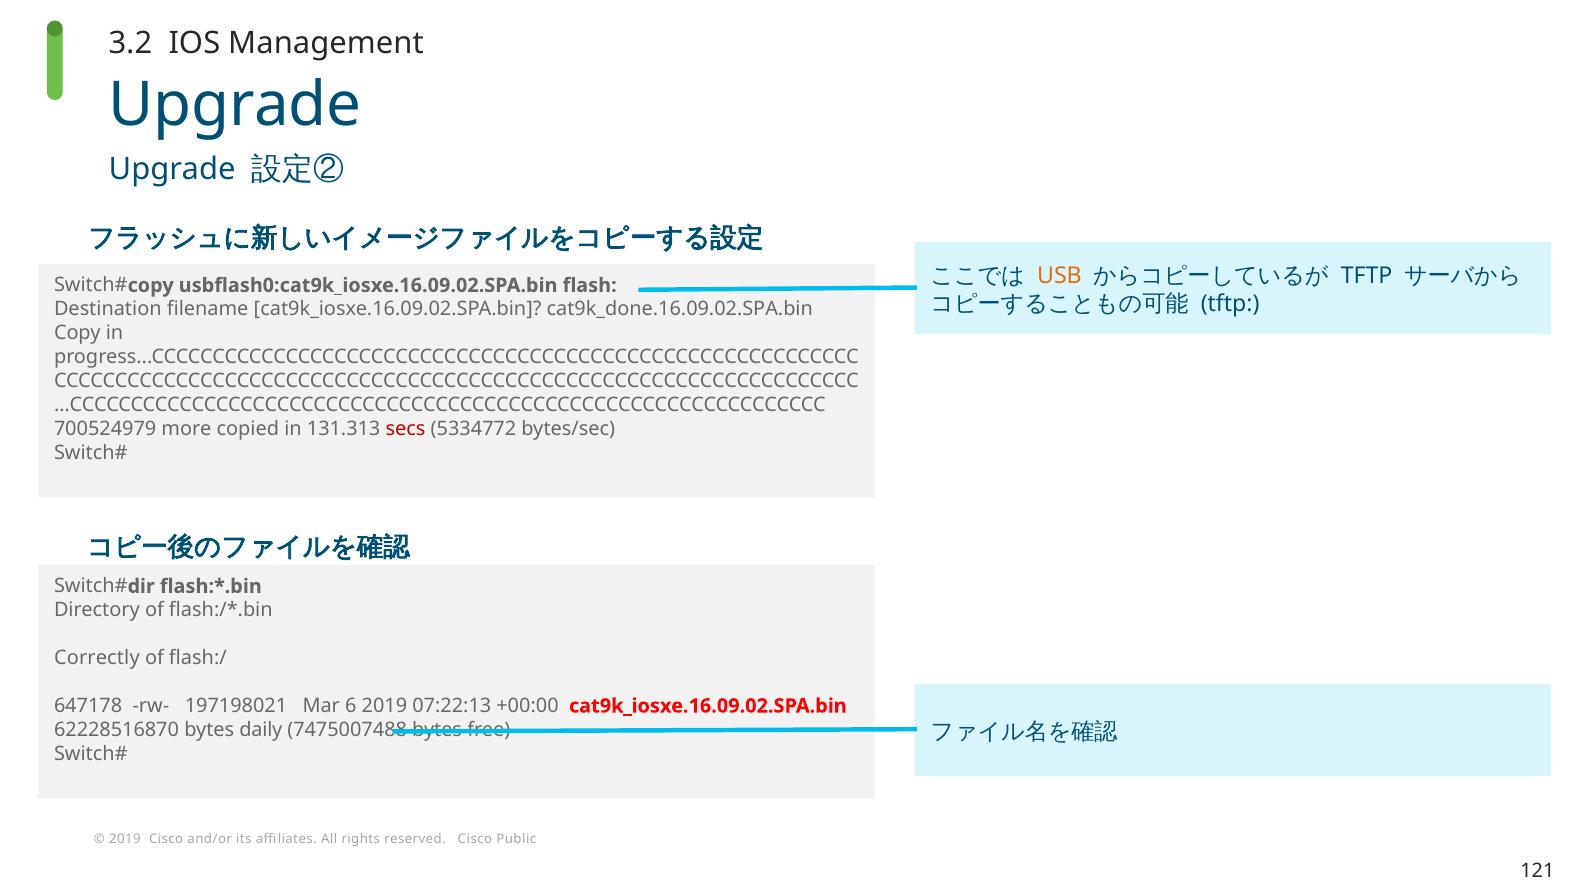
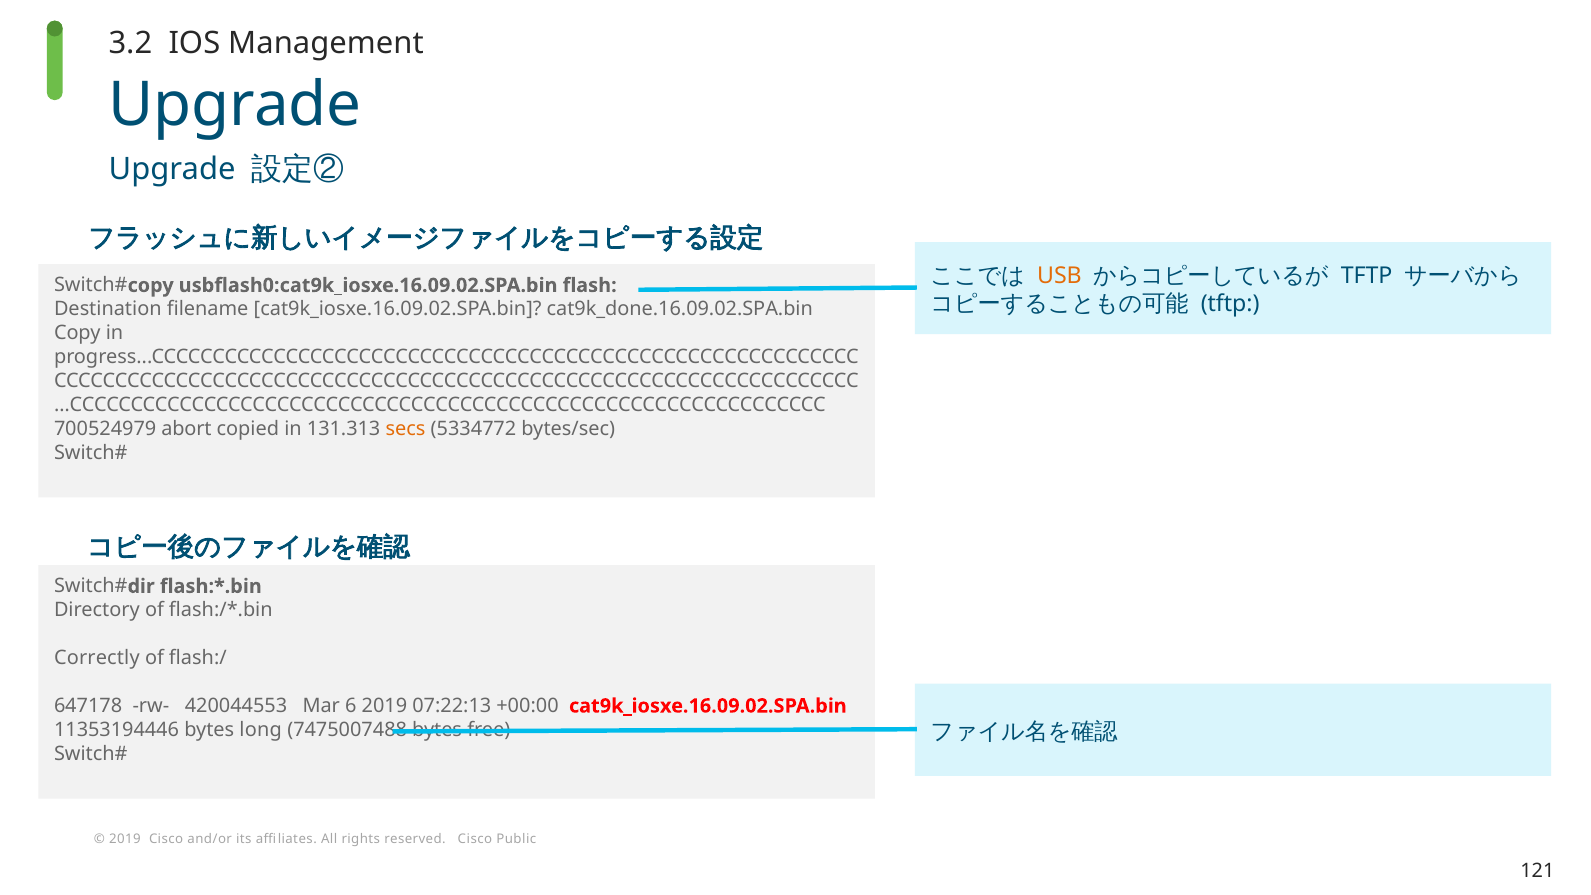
more: more -> abort
secs colour: red -> orange
197198021: 197198021 -> 420044553
62228516870: 62228516870 -> 11353194446
daily: daily -> long
